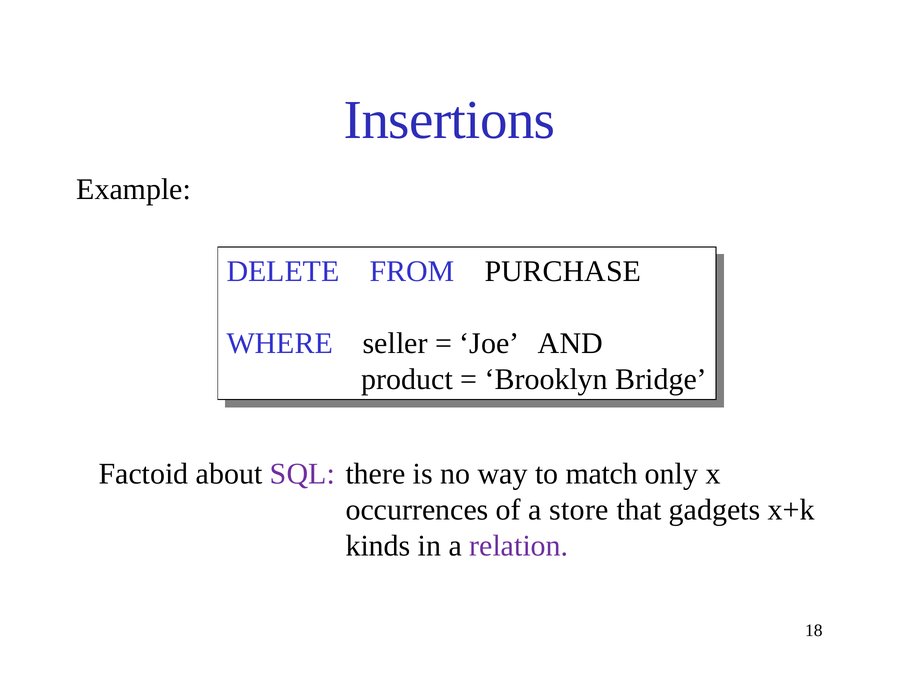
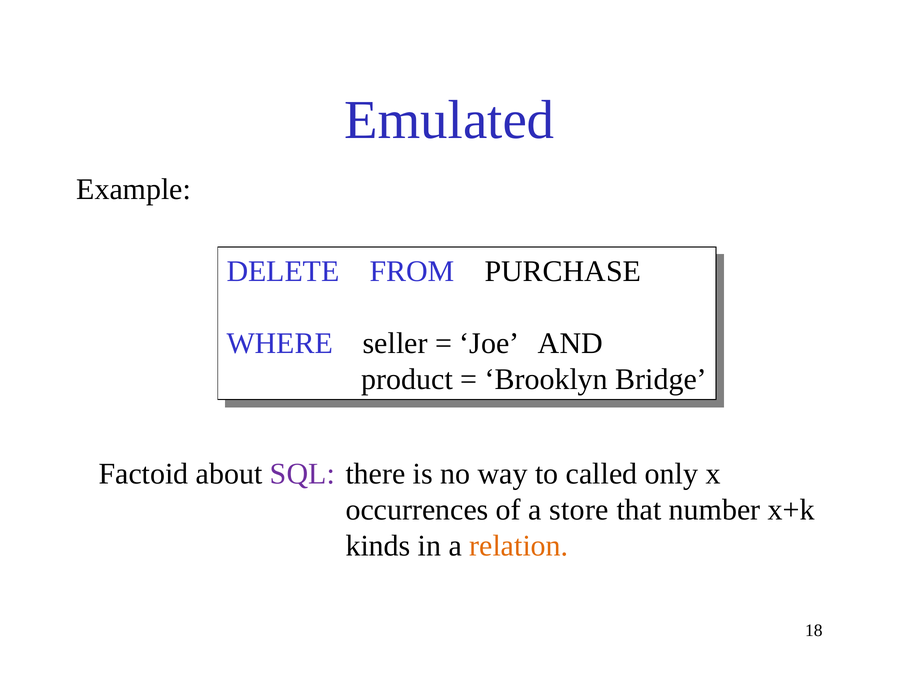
Insertions: Insertions -> Emulated
match: match -> called
gadgets: gadgets -> number
relation colour: purple -> orange
